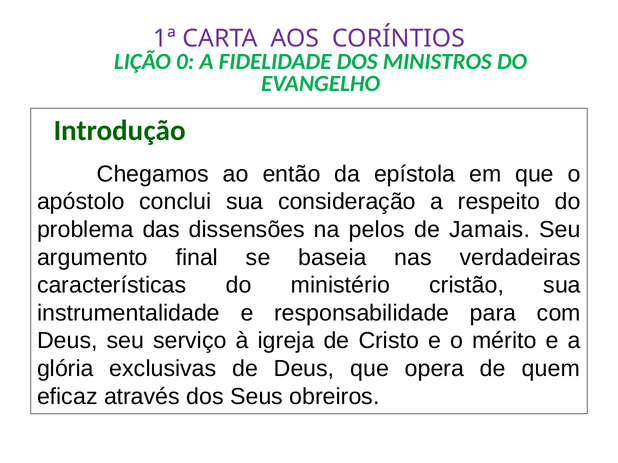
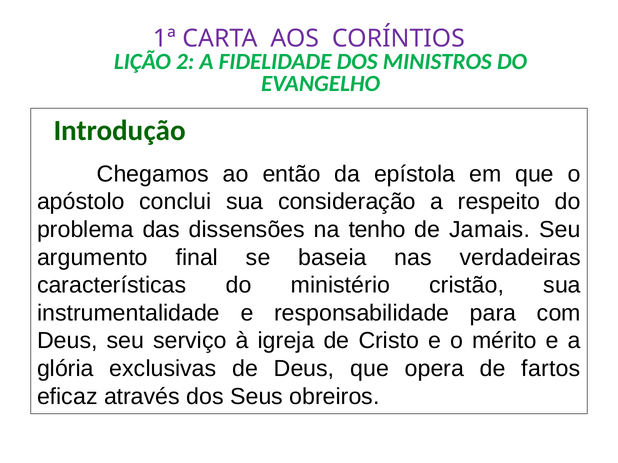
0: 0 -> 2
pelos: pelos -> tenho
quem: quem -> fartos
